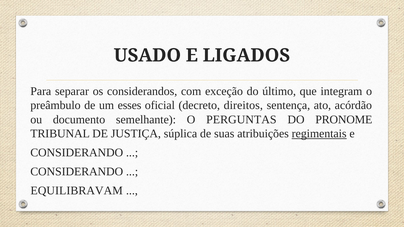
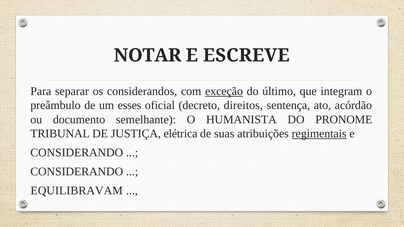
USADO: USADO -> NOTAR
LIGADOS: LIGADOS -> ESCREVE
exceção underline: none -> present
PERGUNTAS: PERGUNTAS -> HUMANISTA
súplica: súplica -> elétrica
